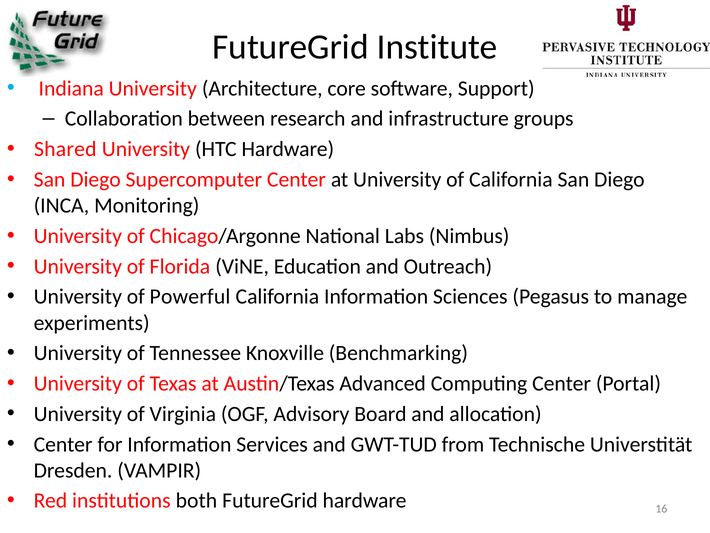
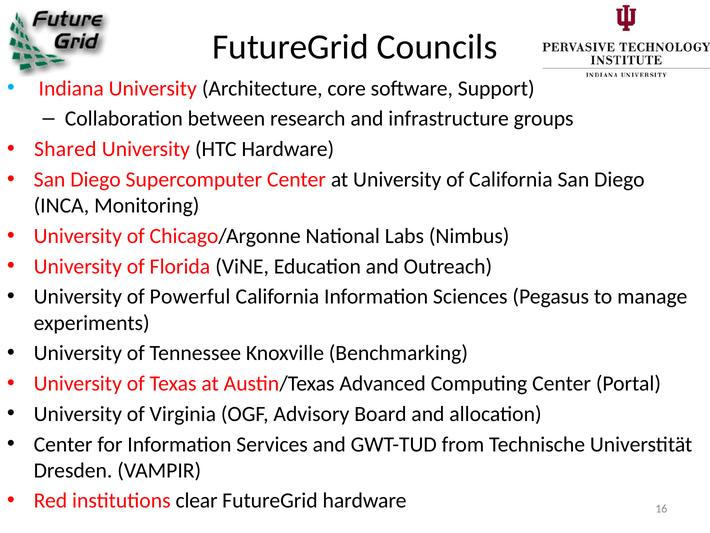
Institute: Institute -> Councils
both: both -> clear
